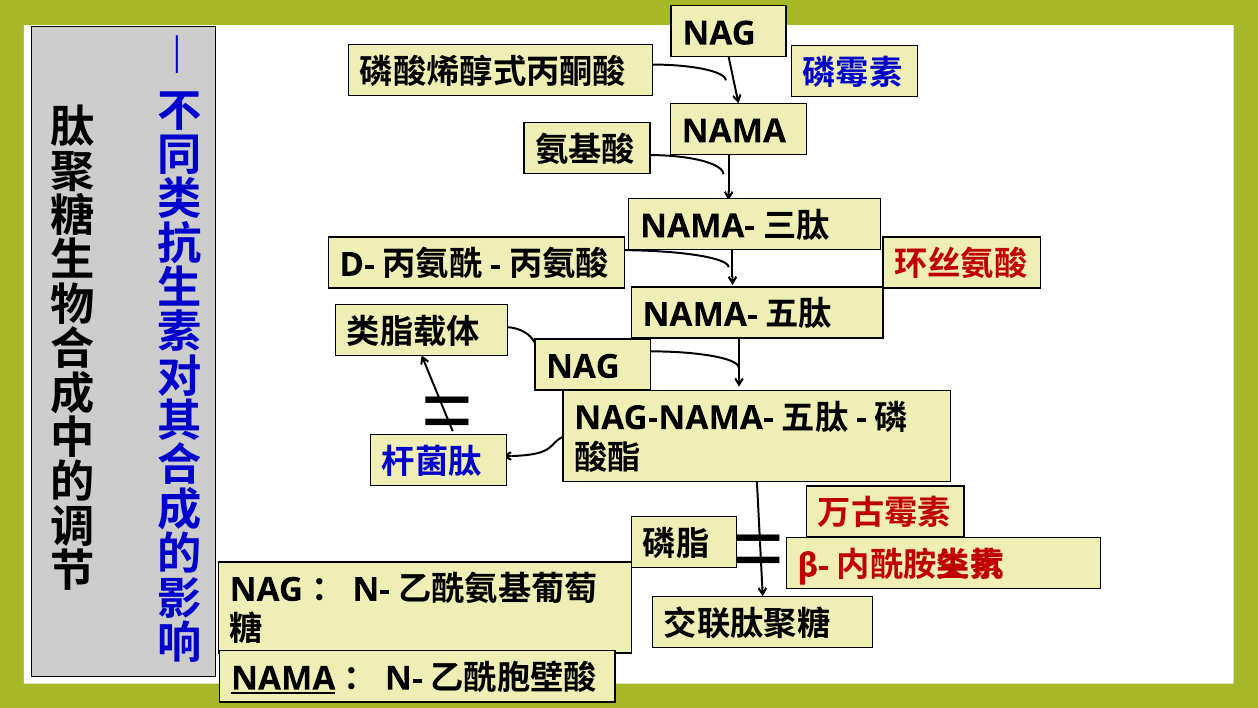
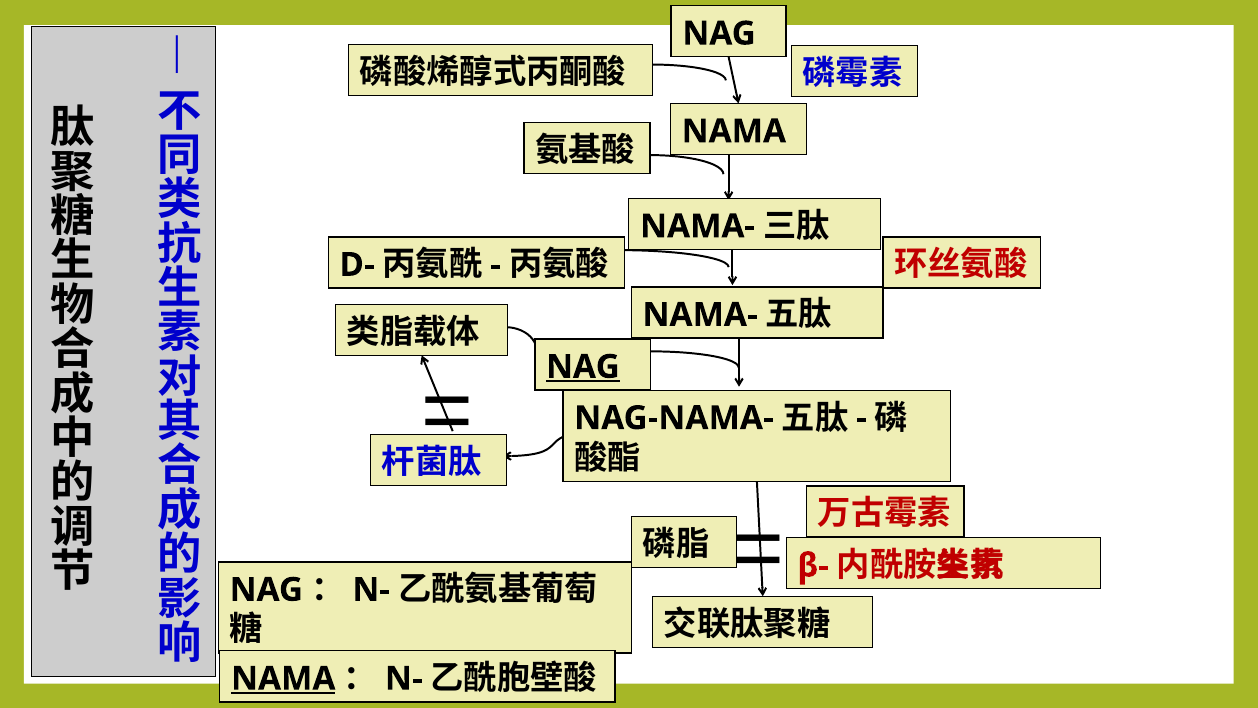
NAG at (583, 367) underline: none -> present
